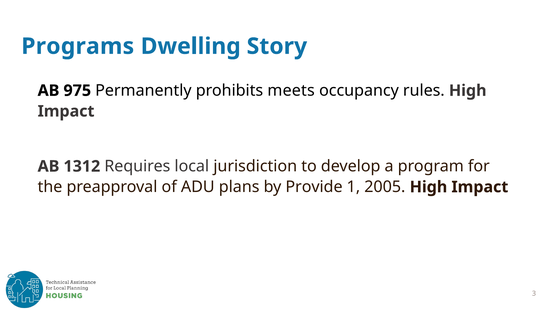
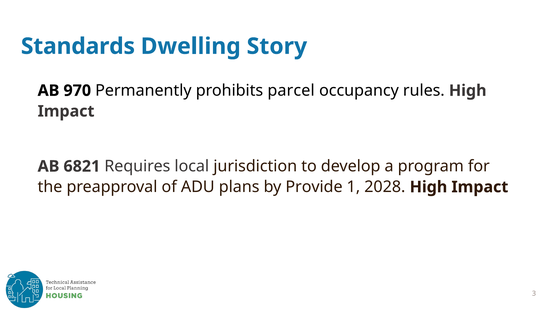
Programs: Programs -> Standards
975: 975 -> 970
meets: meets -> parcel
1312: 1312 -> 6821
2005: 2005 -> 2028
